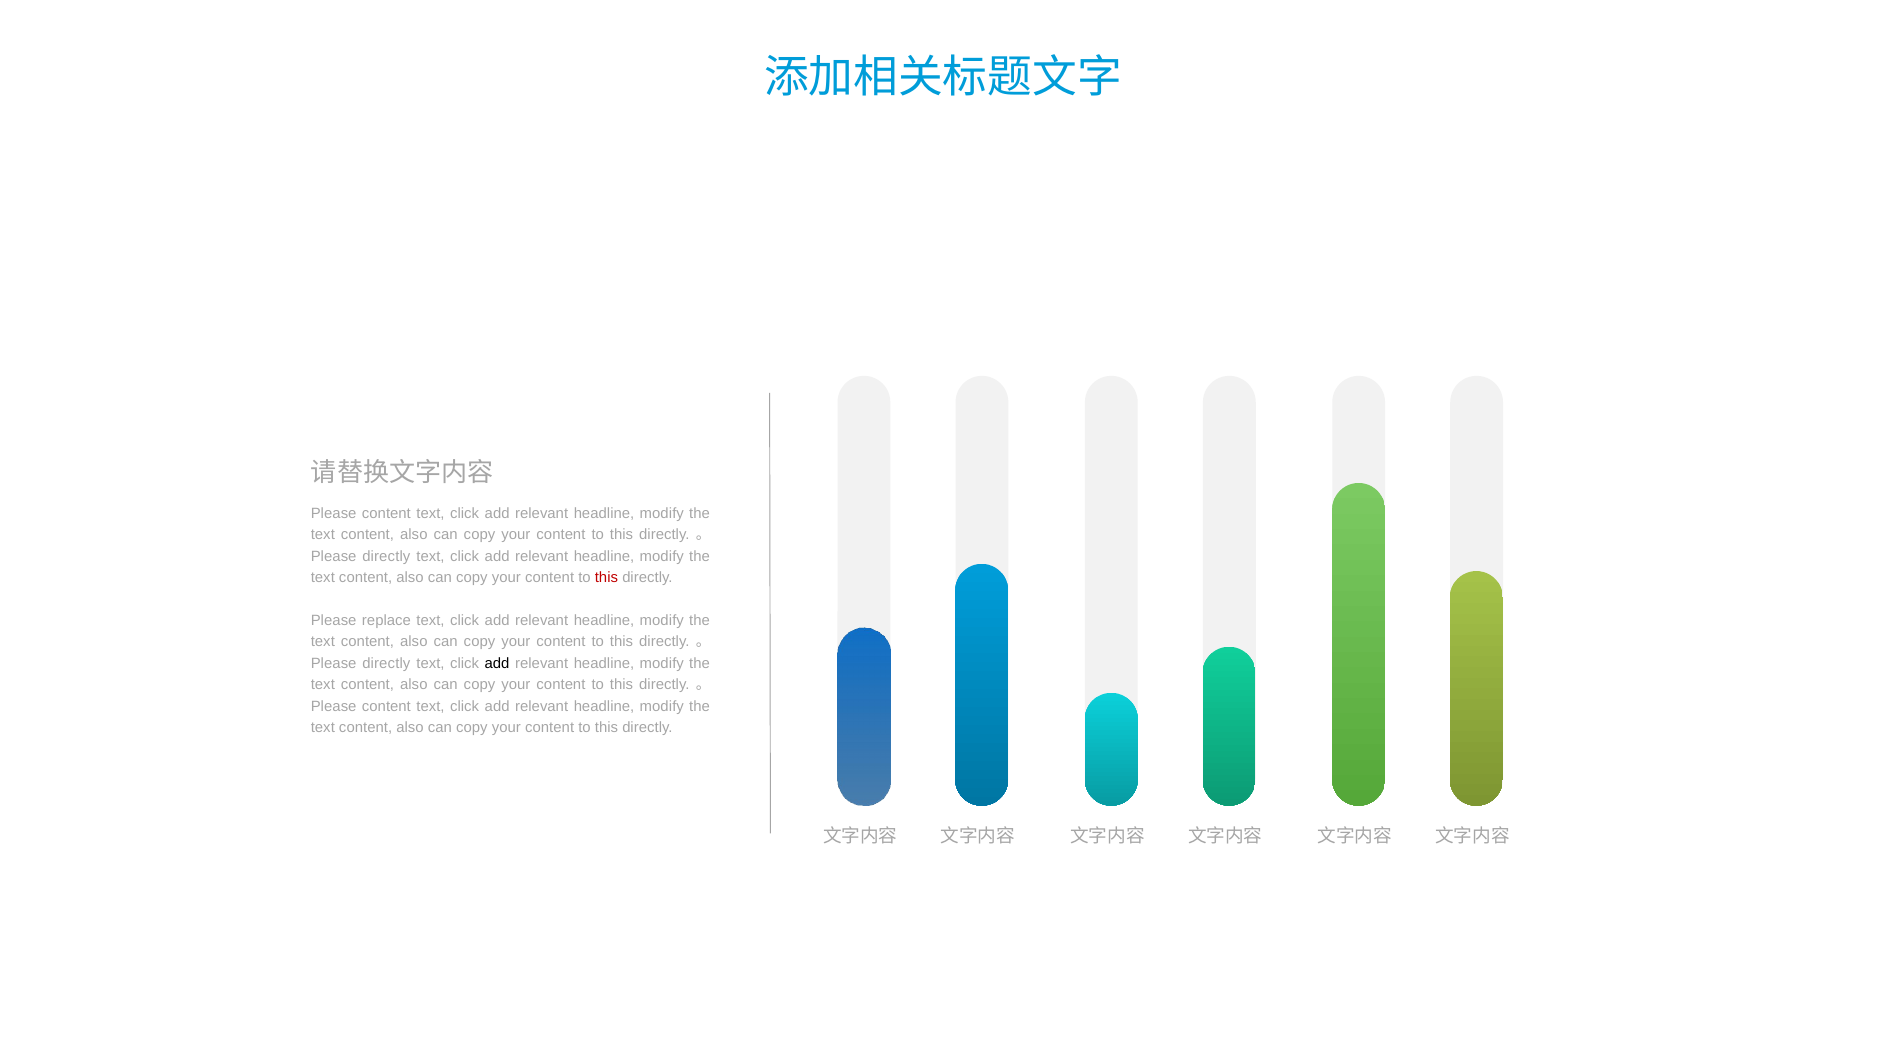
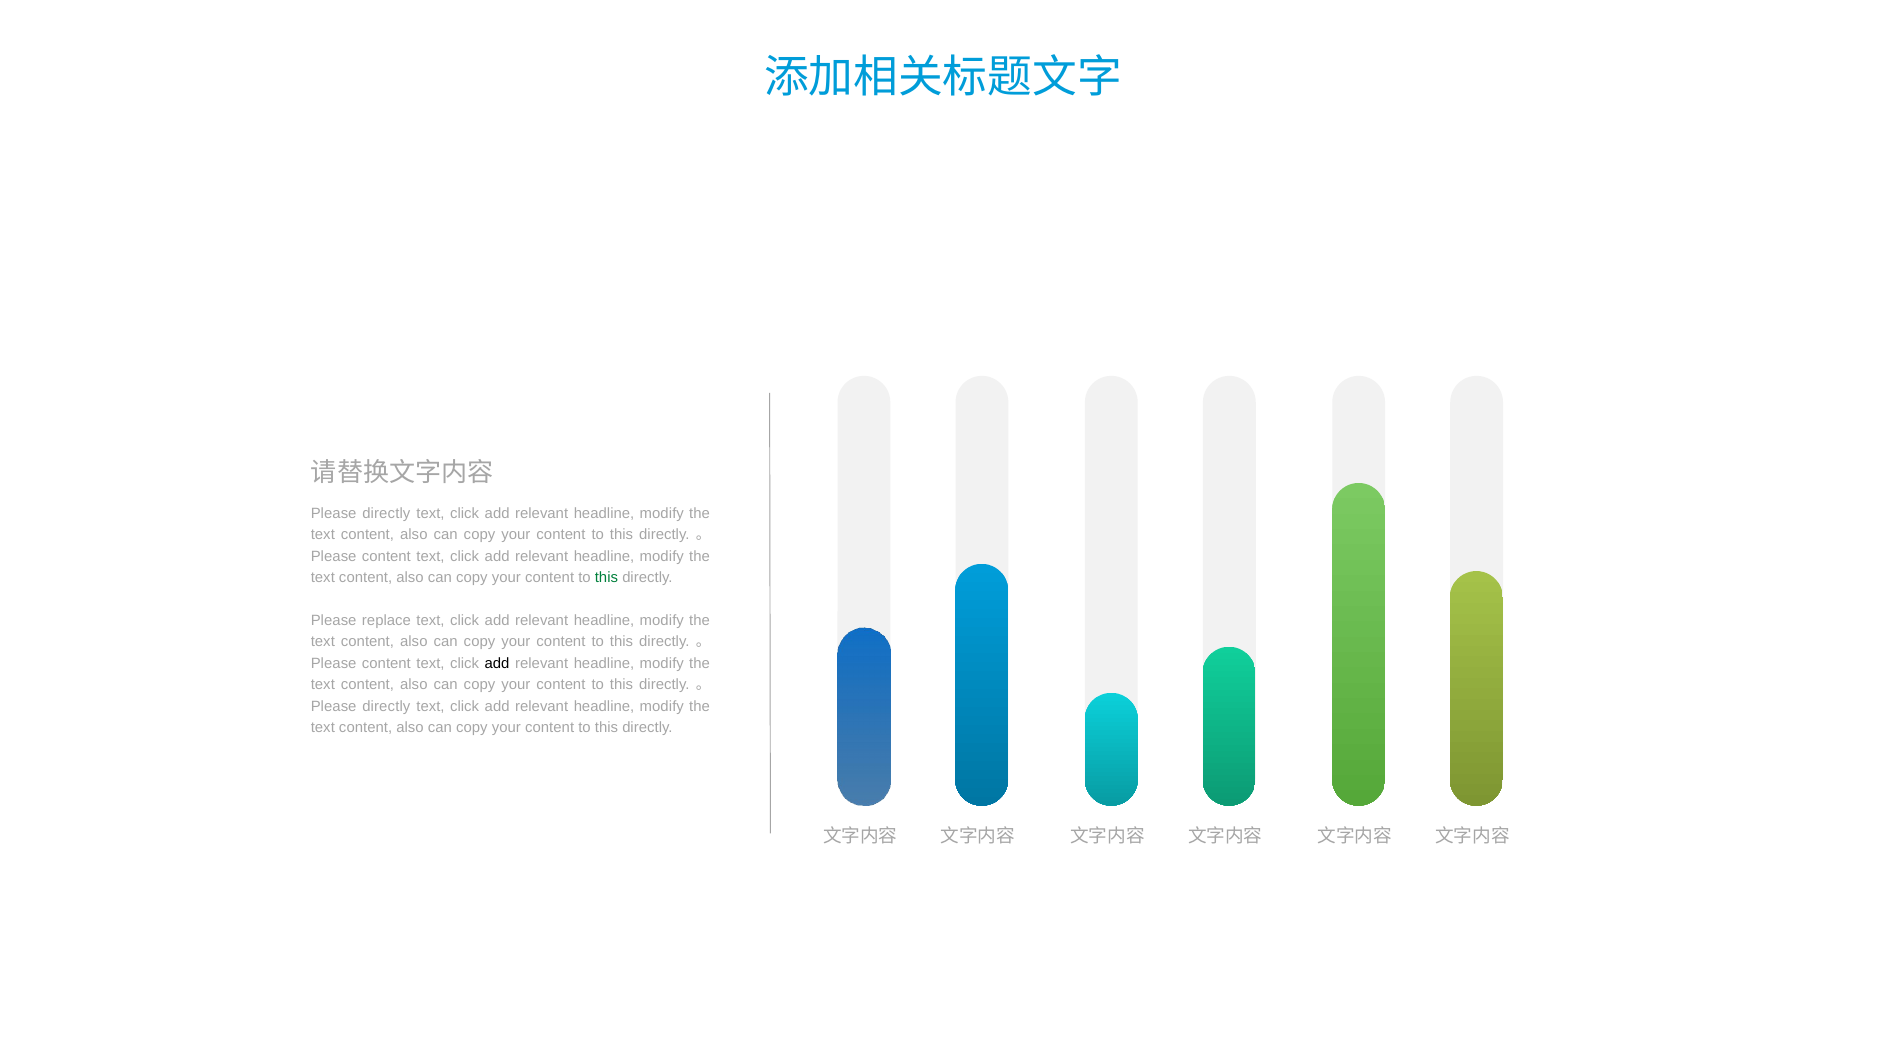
content at (386, 514): content -> directly
directly at (386, 556): directly -> content
this at (606, 578) colour: red -> green
directly at (386, 663): directly -> content
content at (386, 706): content -> directly
